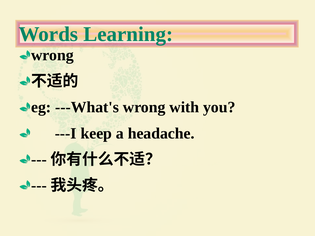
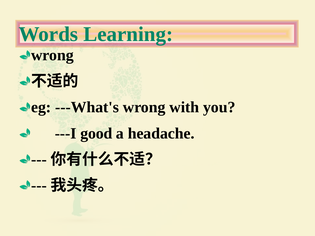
keep: keep -> good
